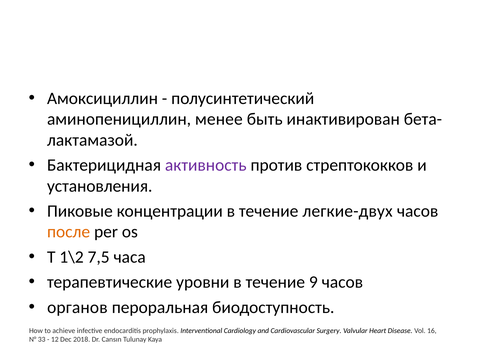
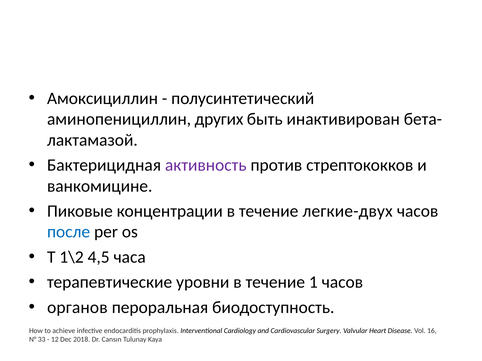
менее: менее -> других
установления: установления -> ванкомицине
после colour: orange -> blue
7,5: 7,5 -> 4,5
9: 9 -> 1
